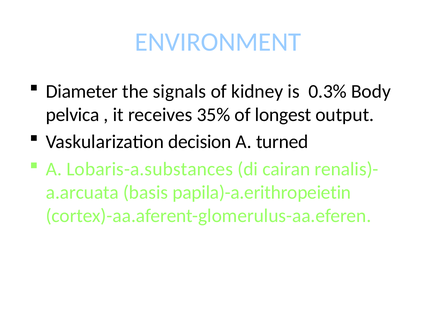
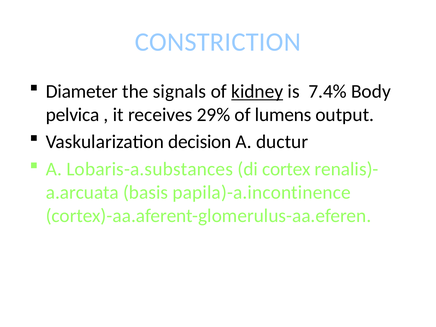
ENVIRONMENT: ENVIRONMENT -> CONSTRICTION
kidney underline: none -> present
0.3%: 0.3% -> 7.4%
35%: 35% -> 29%
longest: longest -> lumens
turned: turned -> ductur
cairan: cairan -> cortex
papila)-a.erithropeietin: papila)-a.erithropeietin -> papila)-a.incontinence
